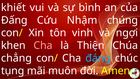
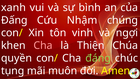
khiết: khiết -> xanh
chẳng: chẳng -> quyền
đáng colour: light blue -> light green
